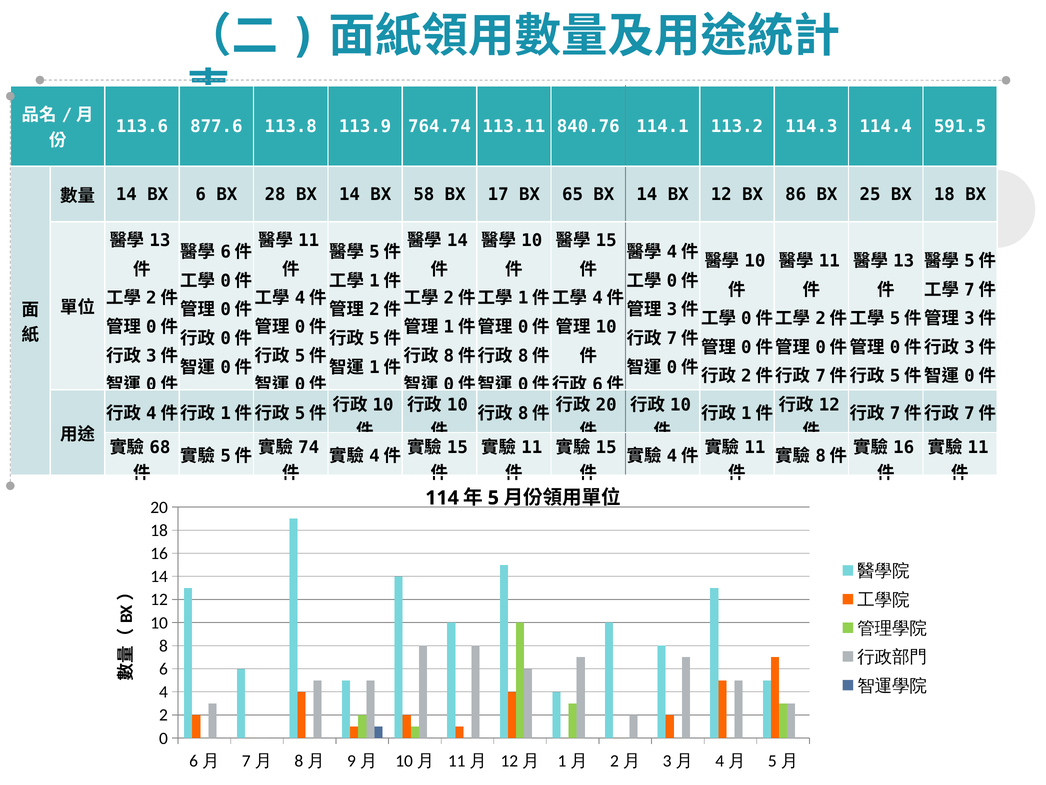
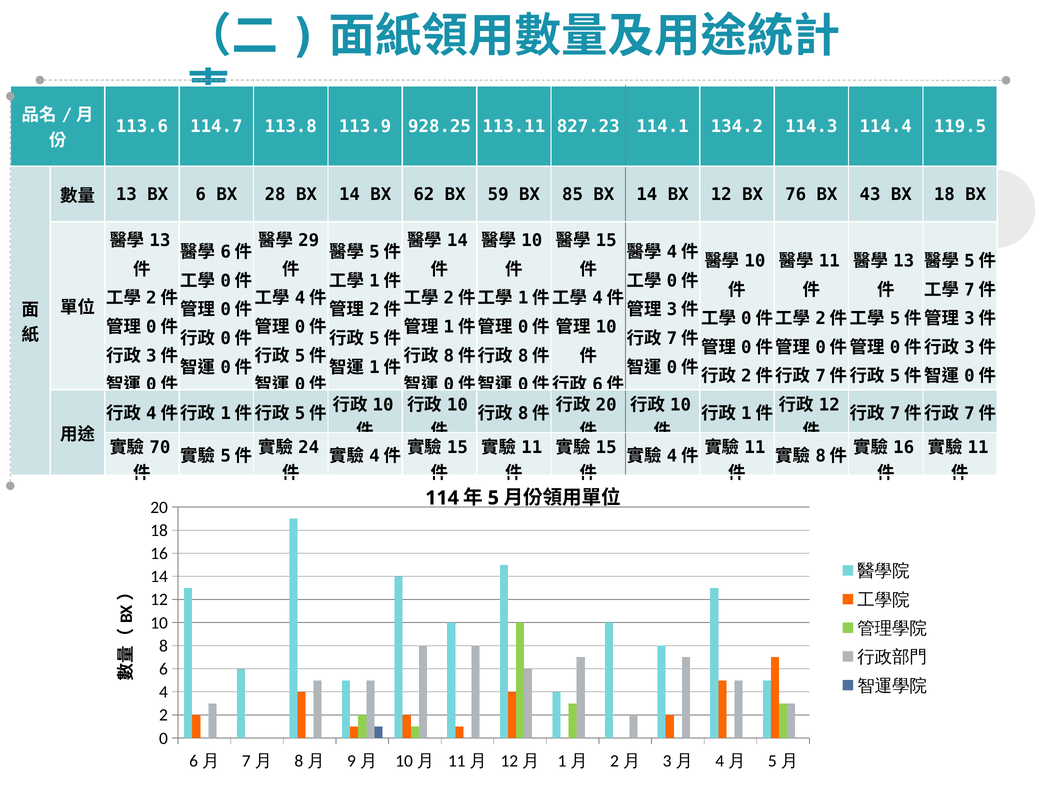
877.6: 877.6 -> 114.7
764.74: 764.74 -> 928.25
840.76: 840.76 -> 827.23
113.2: 113.2 -> 134.2
591.5: 591.5 -> 119.5
14 at (126, 195): 14 -> 13
58: 58 -> 62
17: 17 -> 59
65: 65 -> 85
86: 86 -> 76
25: 25 -> 43
11 at (309, 240): 11 -> 29
68: 68 -> 70
74: 74 -> 24
